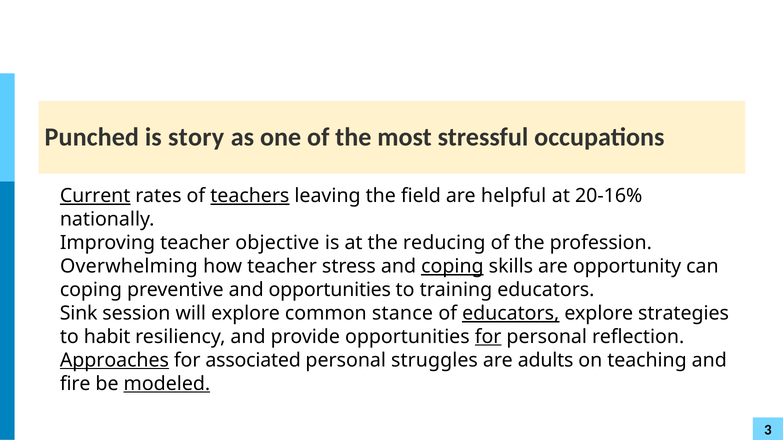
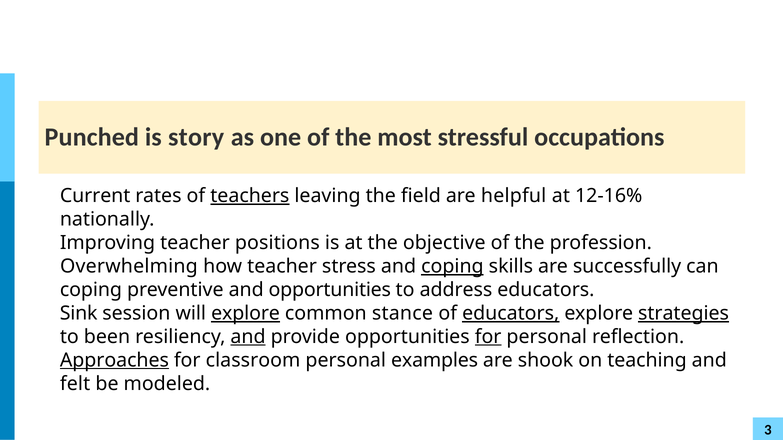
Current underline: present -> none
20-16%: 20-16% -> 12-16%
objective: objective -> positions
reducing: reducing -> objective
opportunity: opportunity -> successfully
training: training -> address
explore at (246, 314) underline: none -> present
strategies underline: none -> present
habit: habit -> been
and at (248, 337) underline: none -> present
associated: associated -> classroom
struggles: struggles -> examples
adults: adults -> shook
fire: fire -> felt
modeled underline: present -> none
